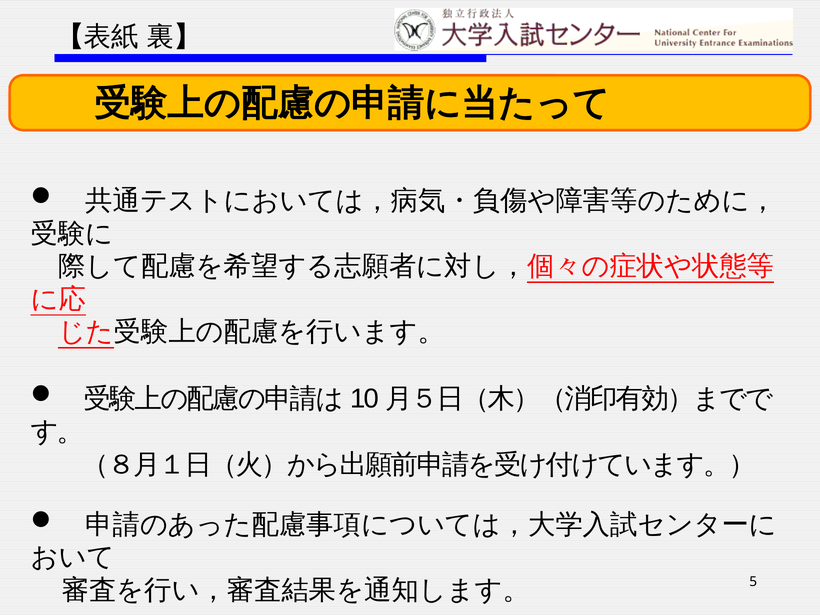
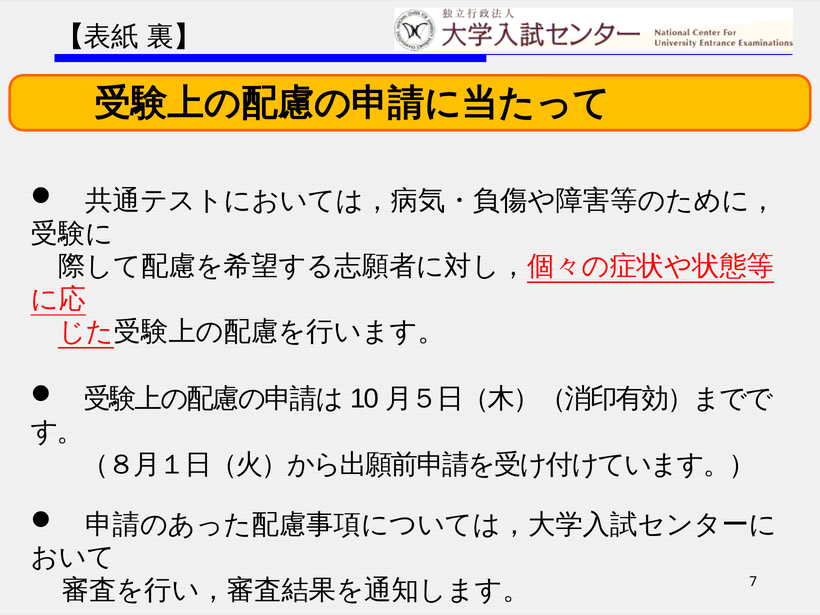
5: 5 -> 7
